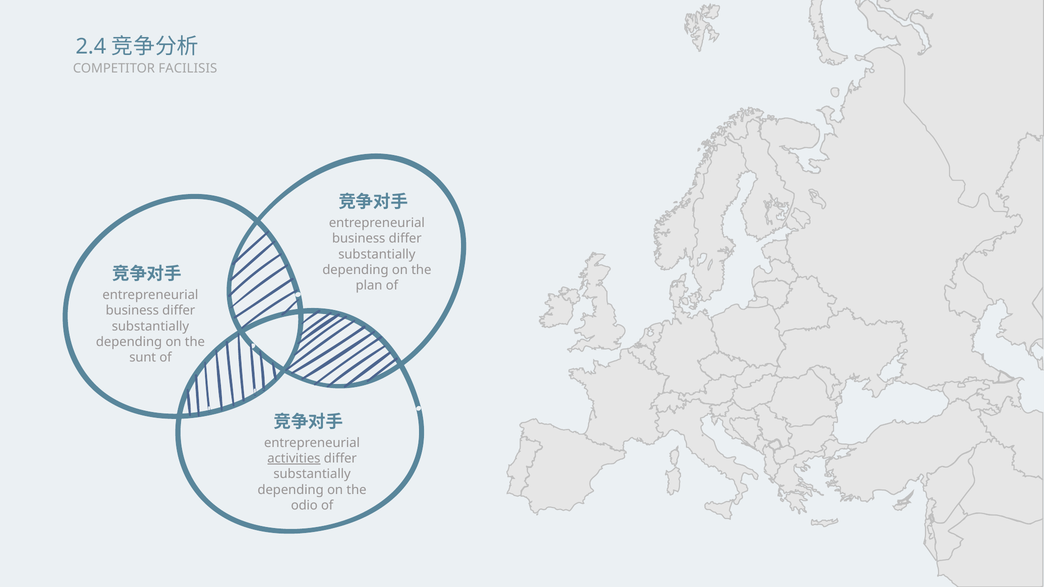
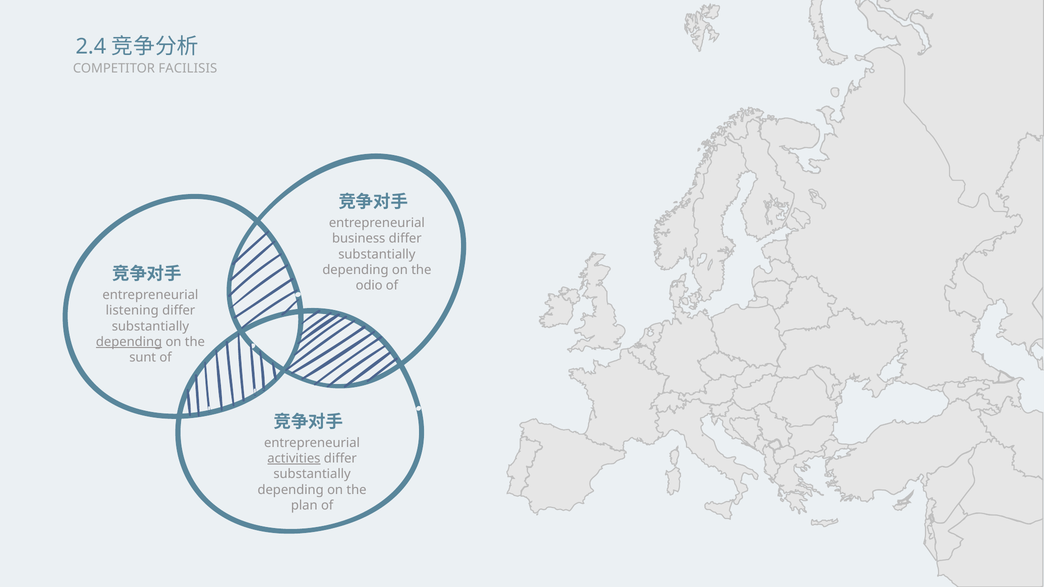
plan: plan -> odio
business at (132, 311): business -> listening
depending at (129, 342) underline: none -> present
odio: odio -> plan
